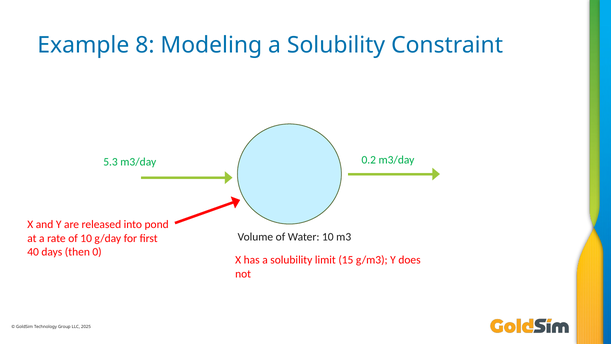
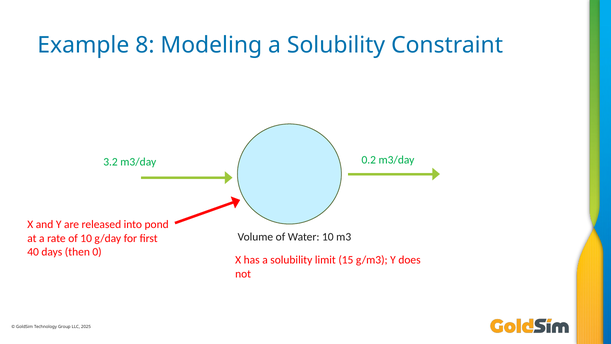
5.3: 5.3 -> 3.2
